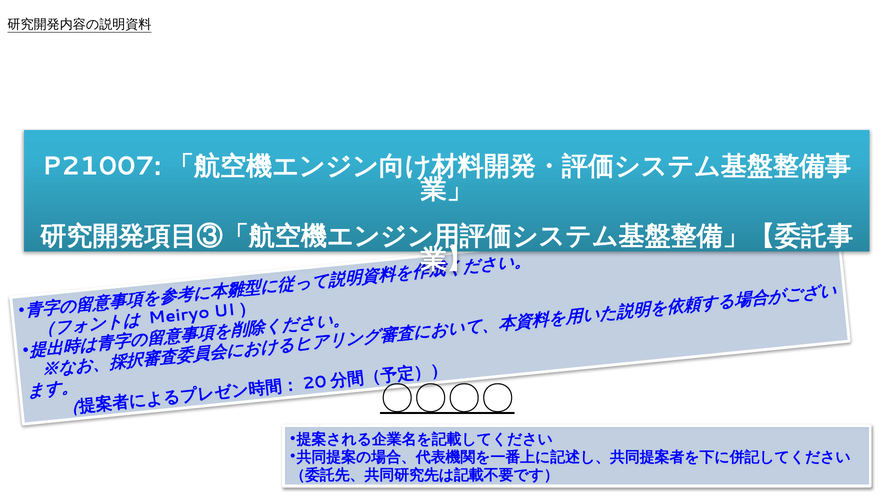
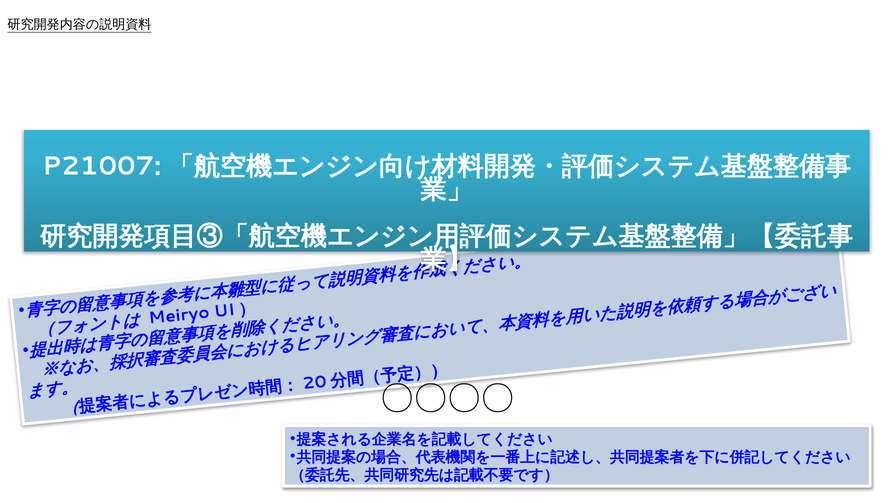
〇〇〇〇 underline: present -> none
